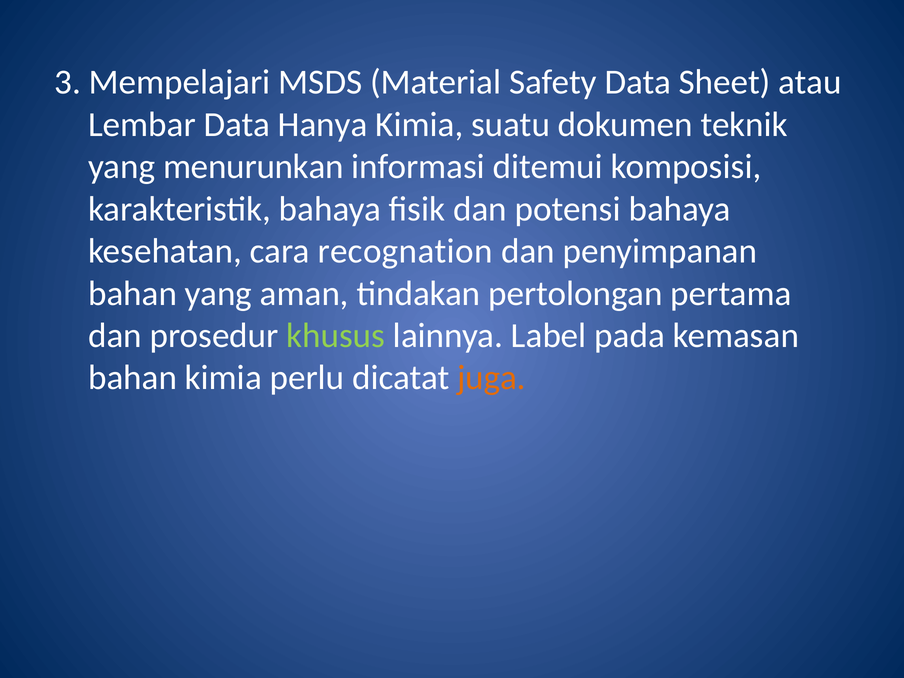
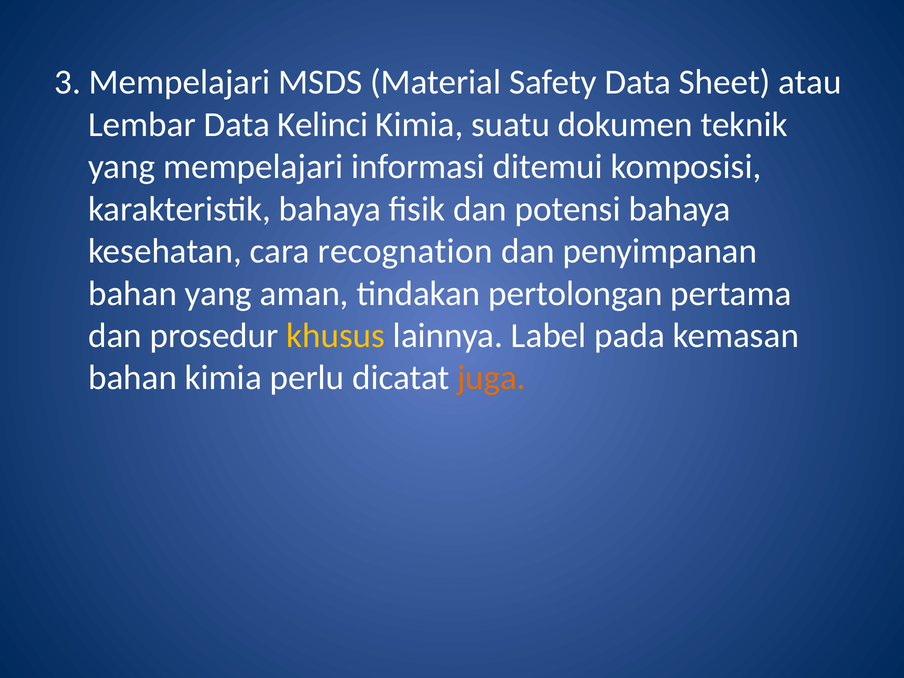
Hanya: Hanya -> Kelinci
yang menurunkan: menurunkan -> mempelajari
khusus colour: light green -> yellow
